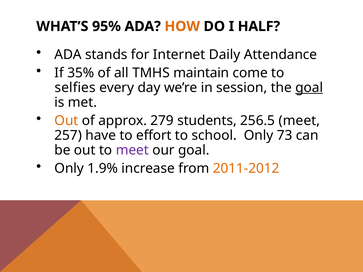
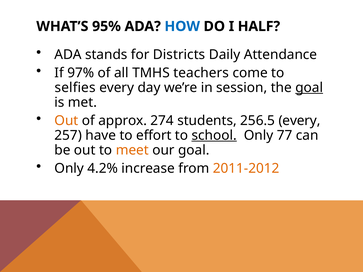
HOW colour: orange -> blue
Internet: Internet -> Districts
35%: 35% -> 97%
maintain: maintain -> teachers
279: 279 -> 274
256.5 meet: meet -> every
school underline: none -> present
73: 73 -> 77
meet at (132, 150) colour: purple -> orange
1.9%: 1.9% -> 4.2%
